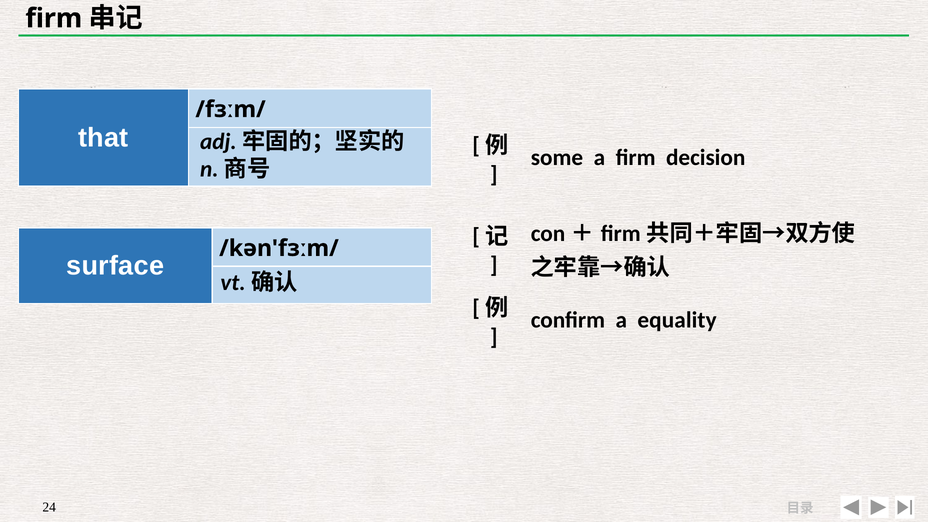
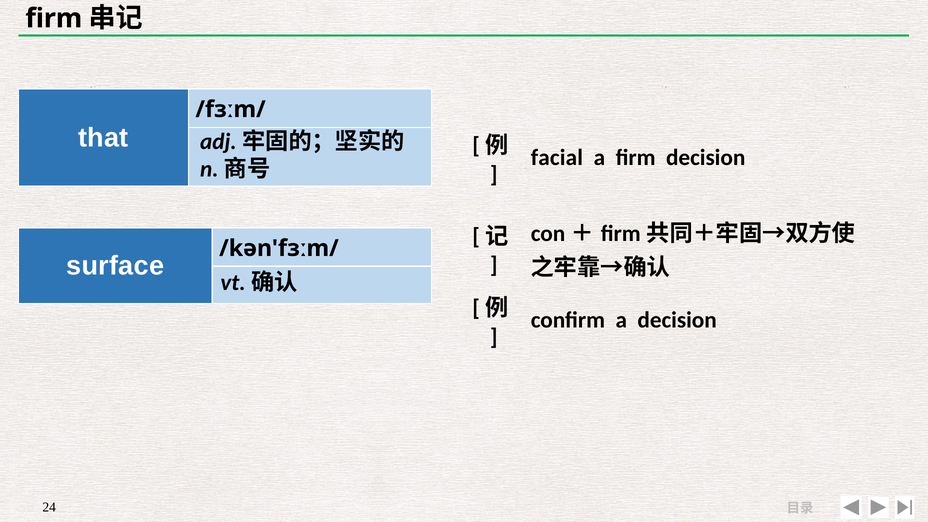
some: some -> facial
a equality: equality -> decision
